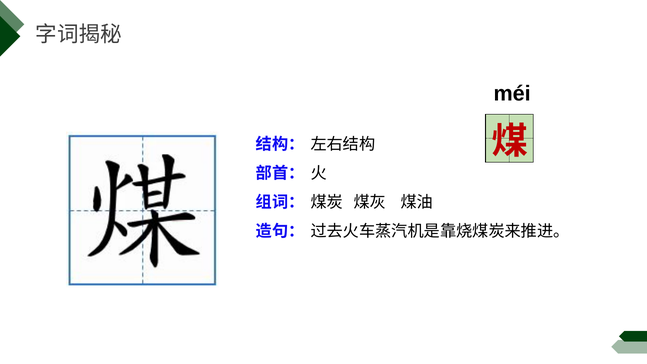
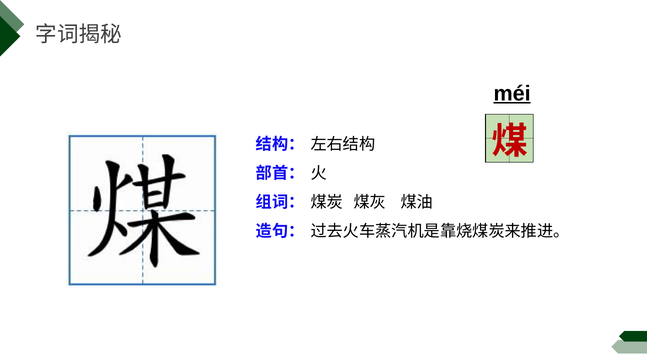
méi underline: none -> present
